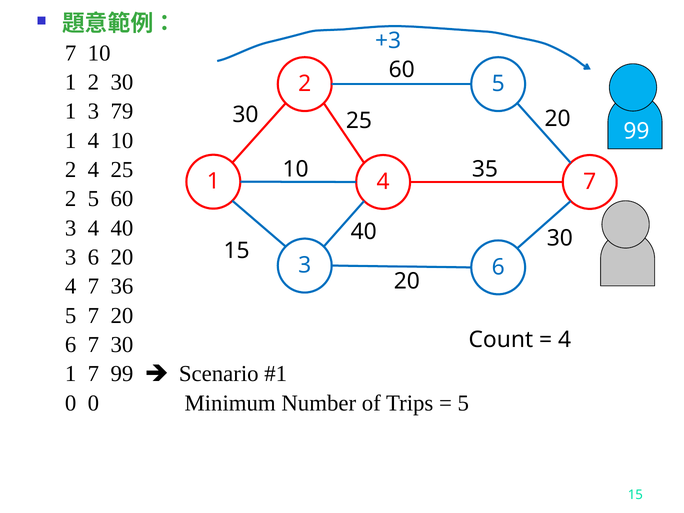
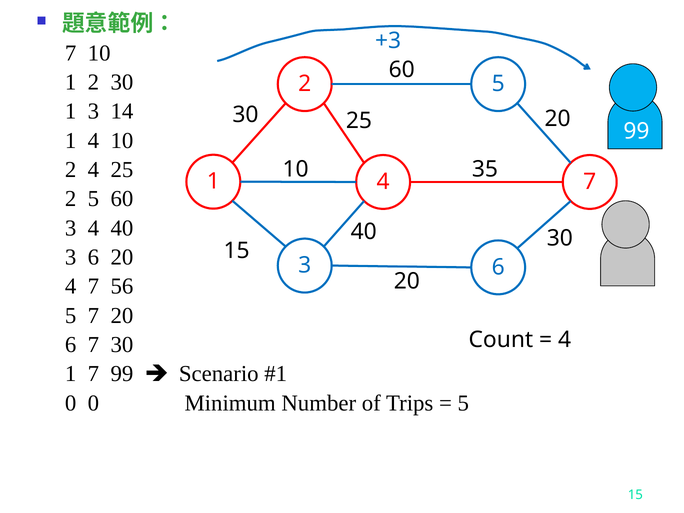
79: 79 -> 14
36: 36 -> 56
